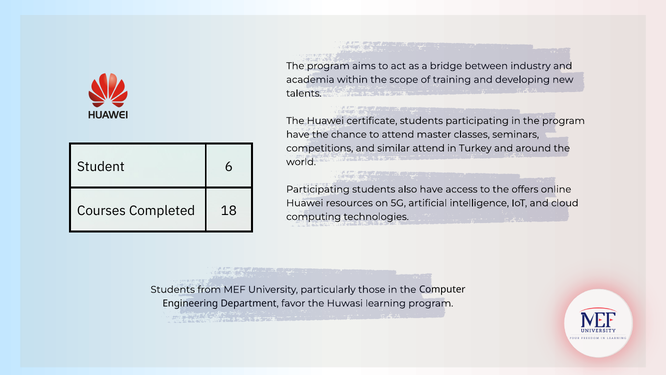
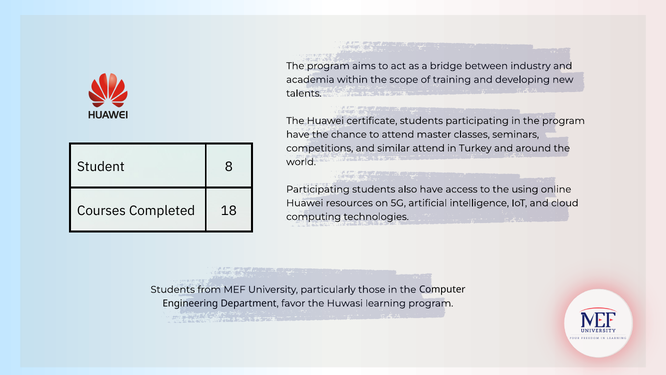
6: 6 -> 8
offers: offers -> using
